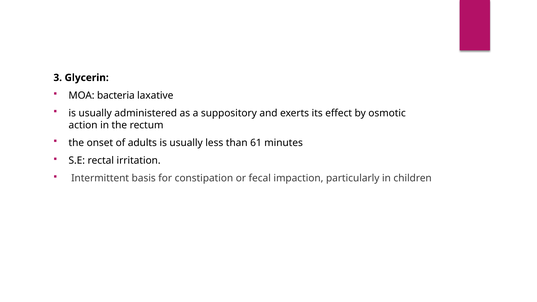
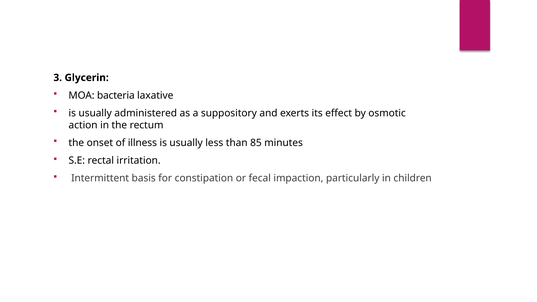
adults: adults -> illness
61: 61 -> 85
